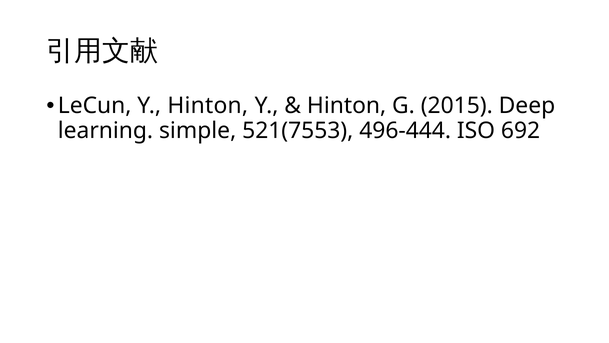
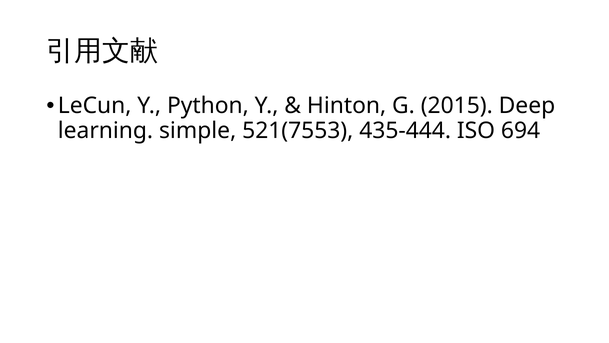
Y Hinton: Hinton -> Python
496-444: 496-444 -> 435-444
692: 692 -> 694
